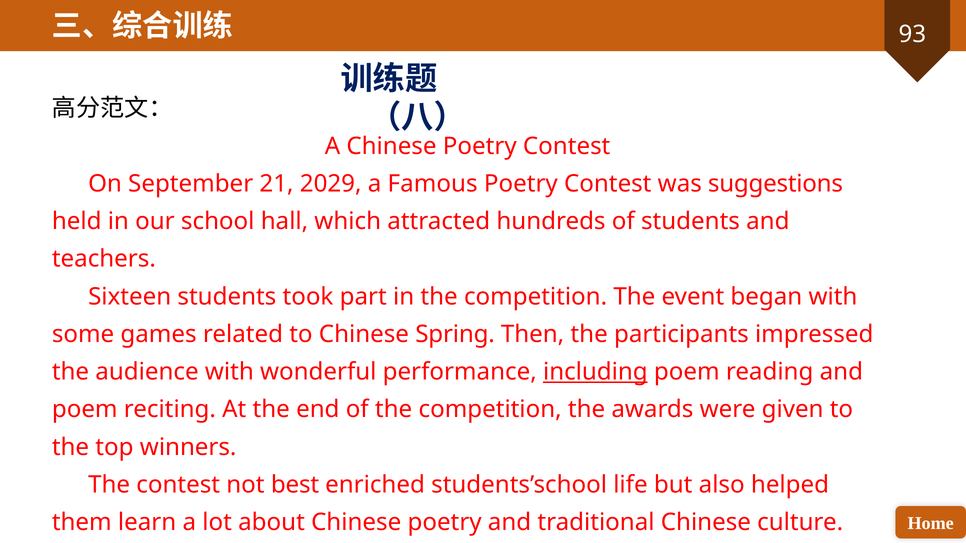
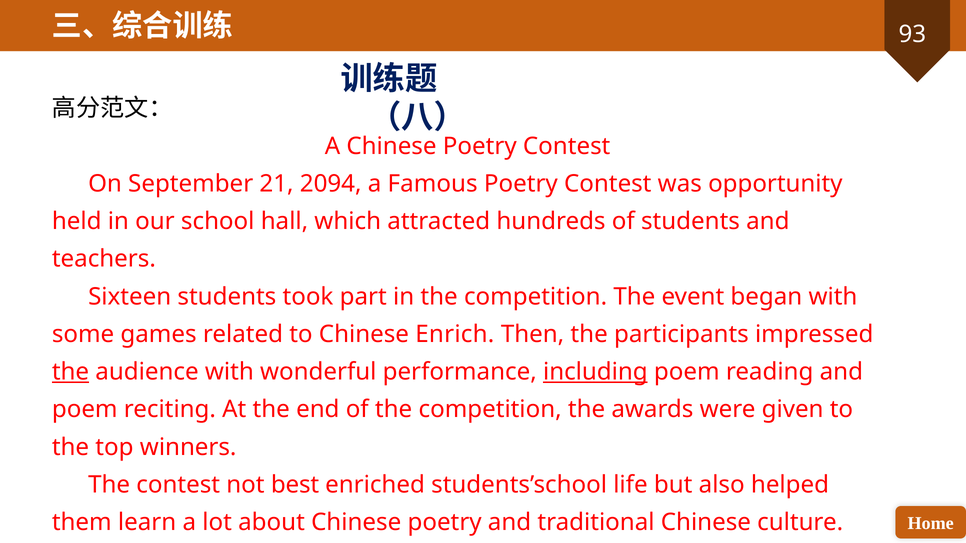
2029: 2029 -> 2094
suggestions: suggestions -> opportunity
Spring: Spring -> Enrich
the at (71, 372) underline: none -> present
